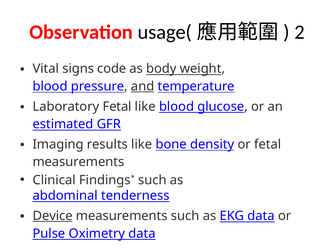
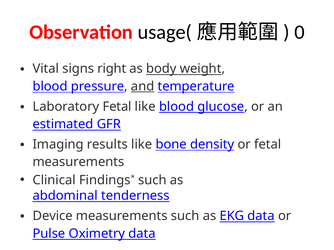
2: 2 -> 0
code: code -> right
Device underline: present -> none
